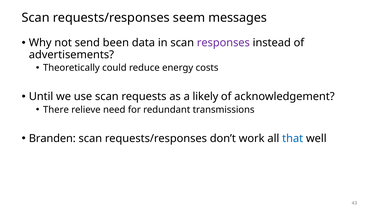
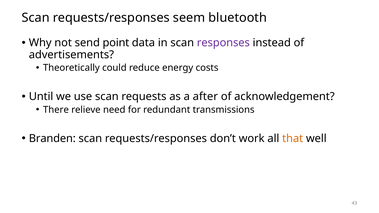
messages: messages -> bluetooth
been: been -> point
likely: likely -> after
that colour: blue -> orange
